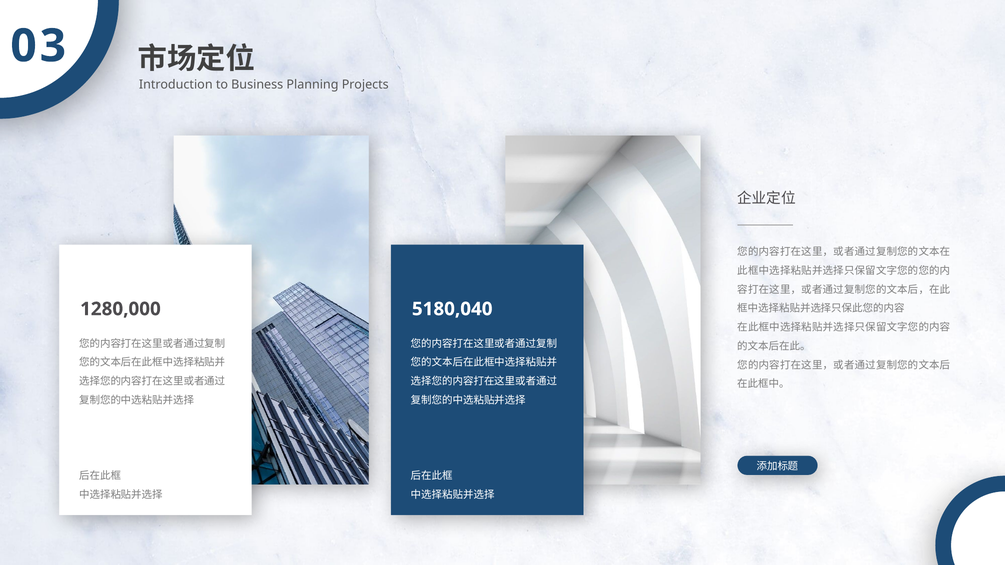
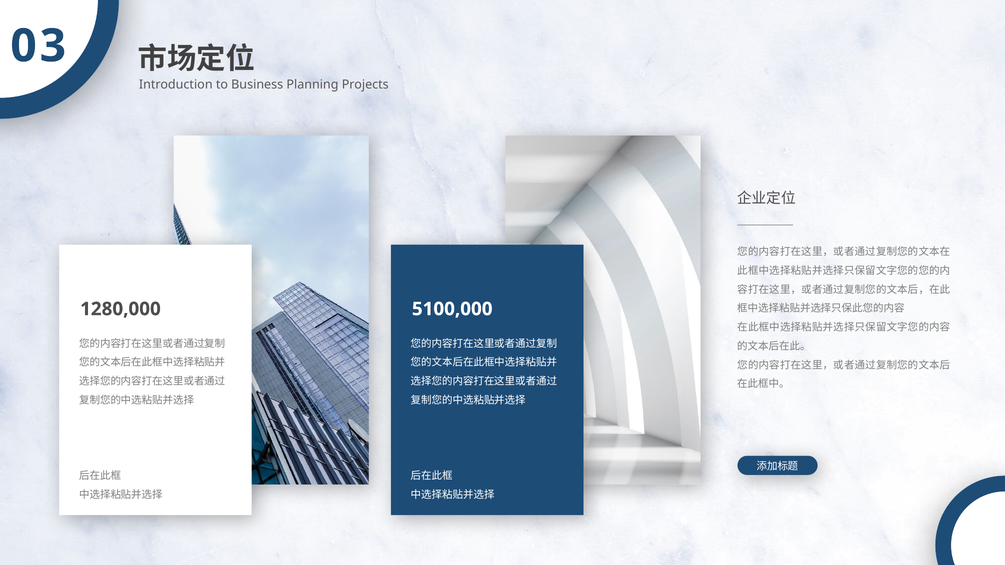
5180,040: 5180,040 -> 5100,000
